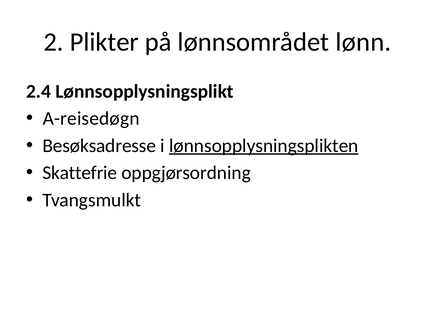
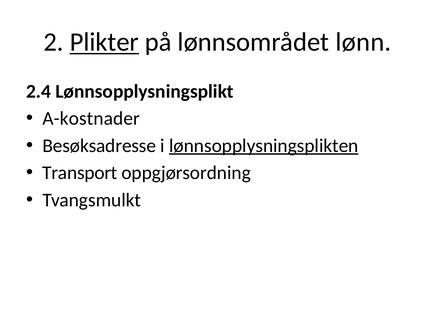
Plikter underline: none -> present
A-reisedøgn: A-reisedøgn -> A-kostnader
Skattefrie: Skattefrie -> Transport
